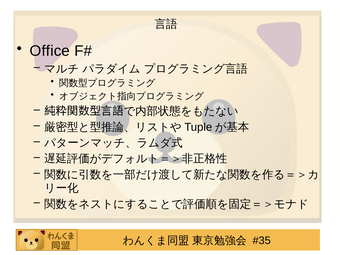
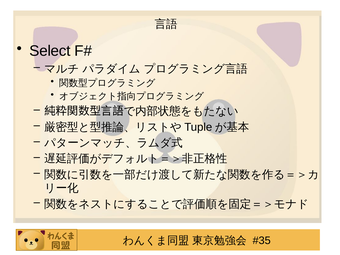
Office: Office -> Select
